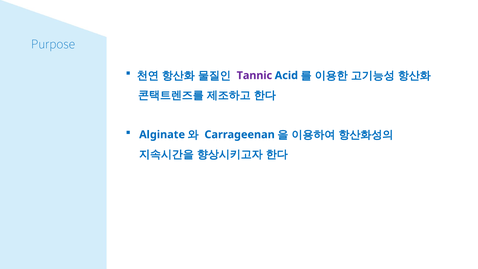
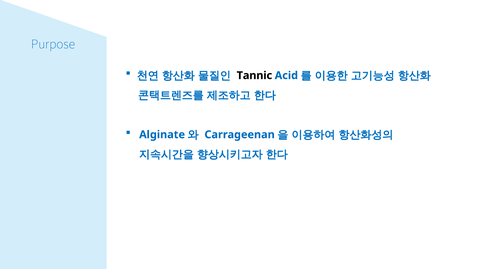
Tannic colour: purple -> black
